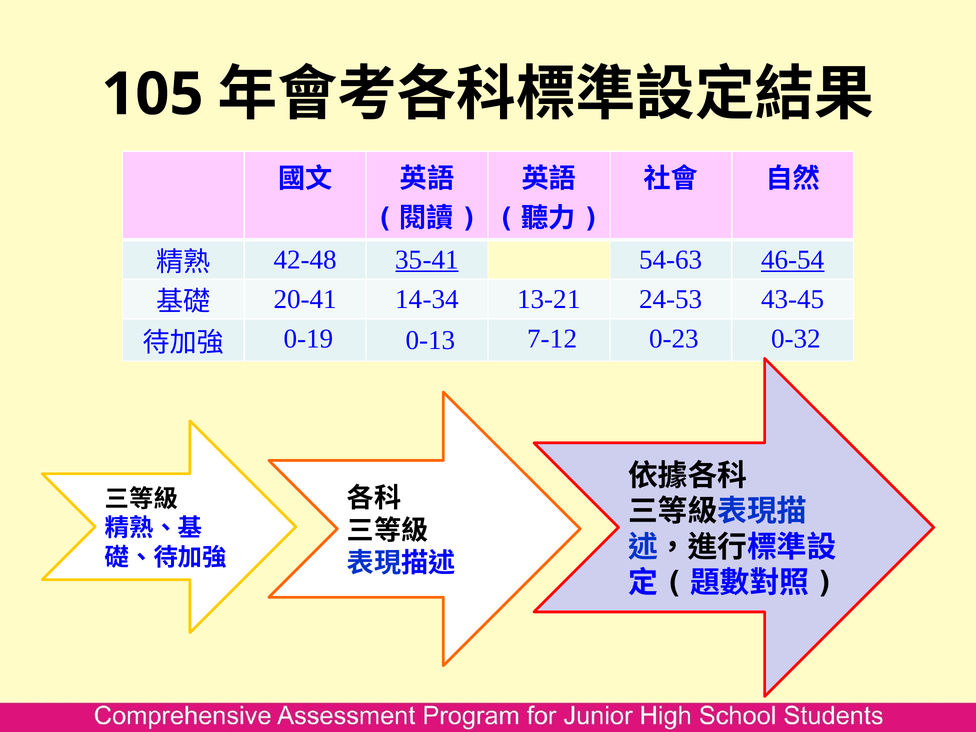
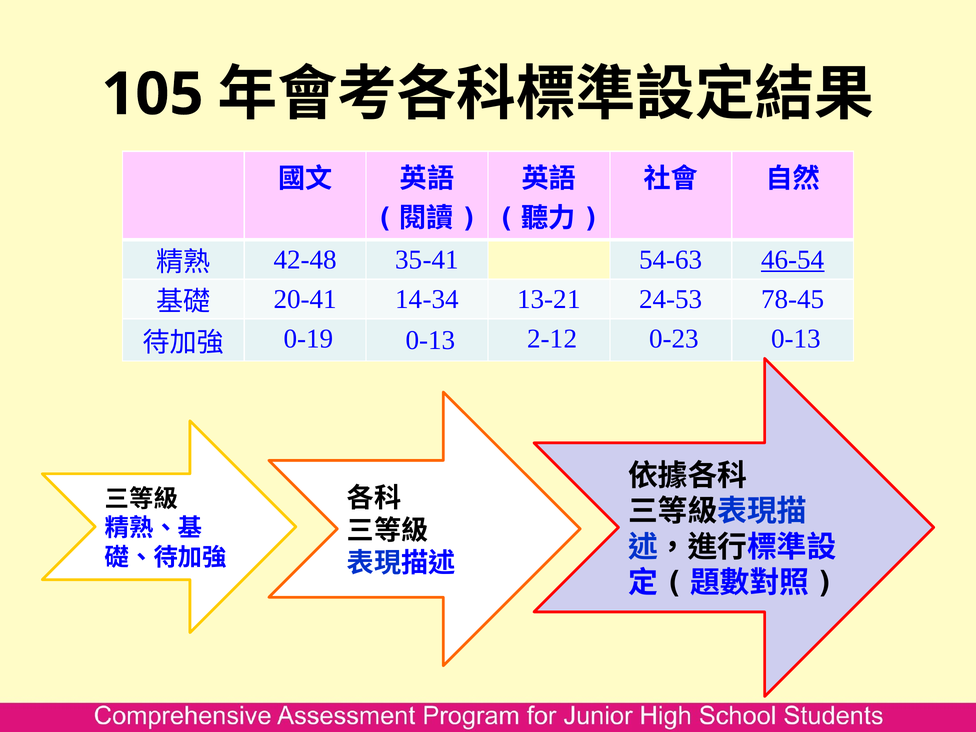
35-41 underline: present -> none
43-45: 43-45 -> 78-45
7-12: 7-12 -> 2-12
0-23 0-32: 0-32 -> 0-13
